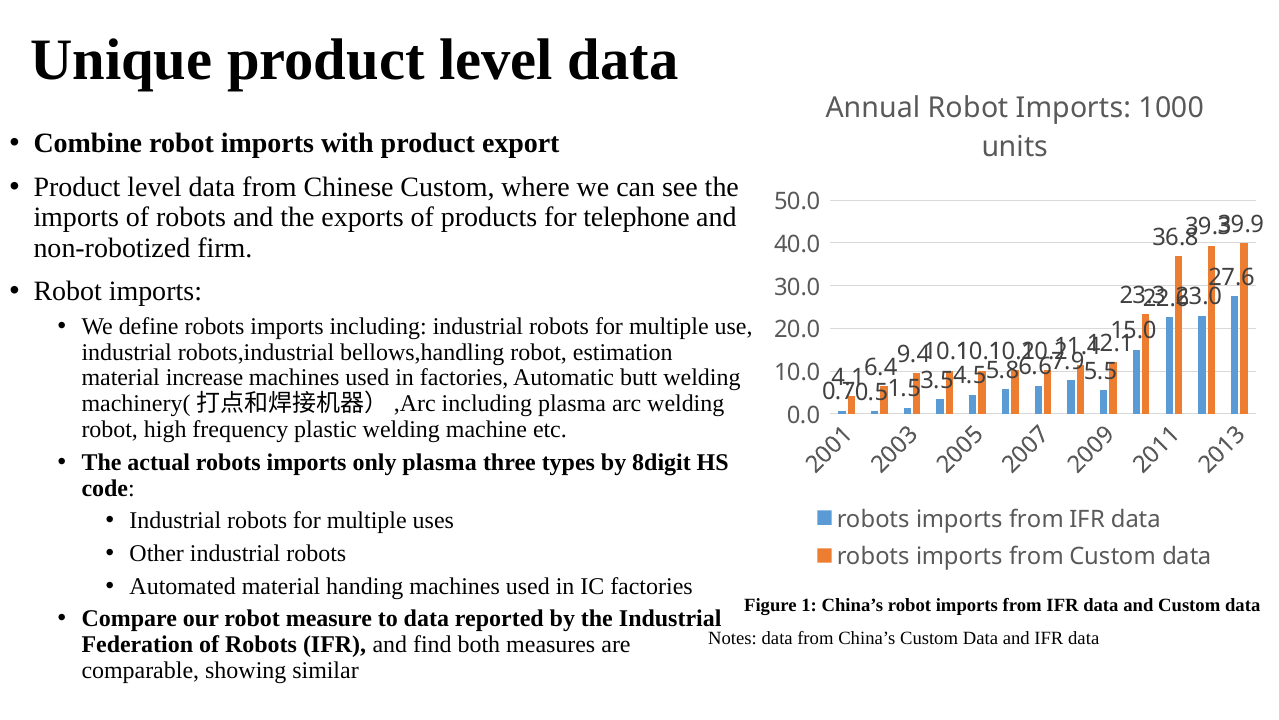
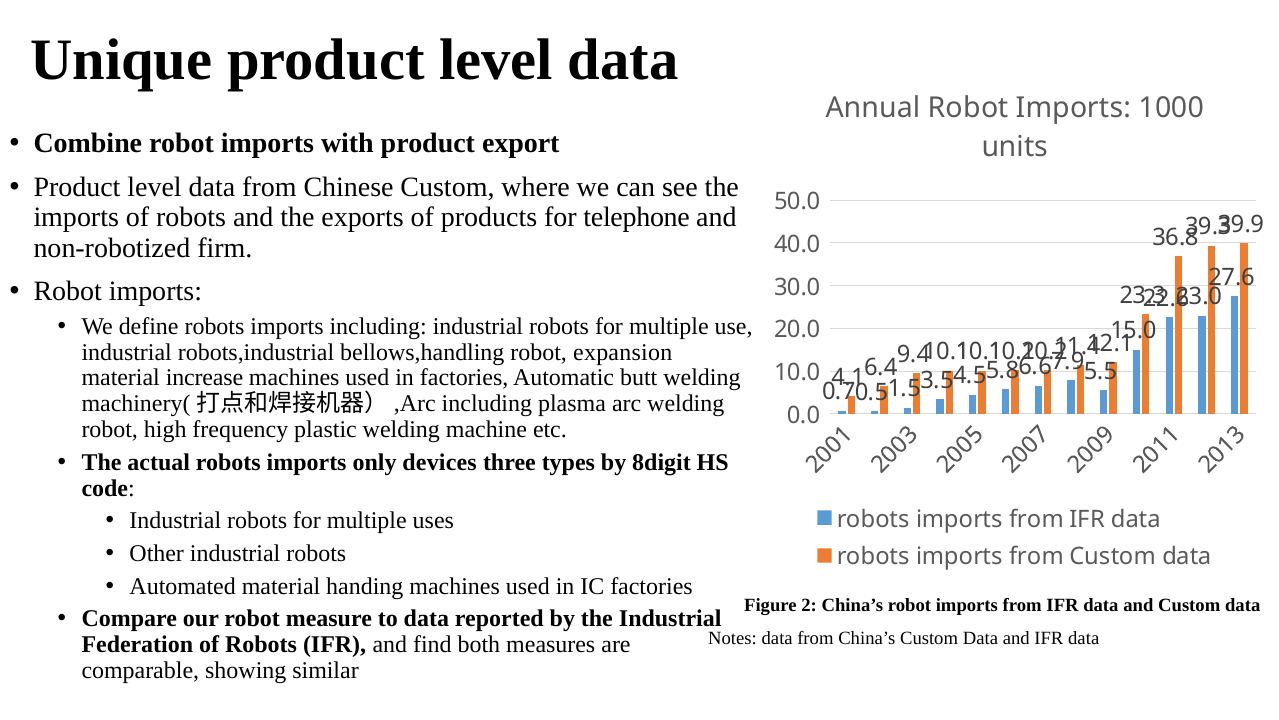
estimation: estimation -> expansion
only plasma: plasma -> devices
1: 1 -> 2
